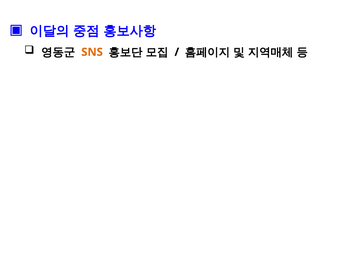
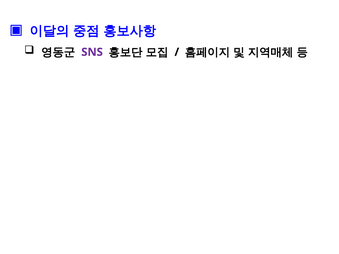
SNS colour: orange -> purple
